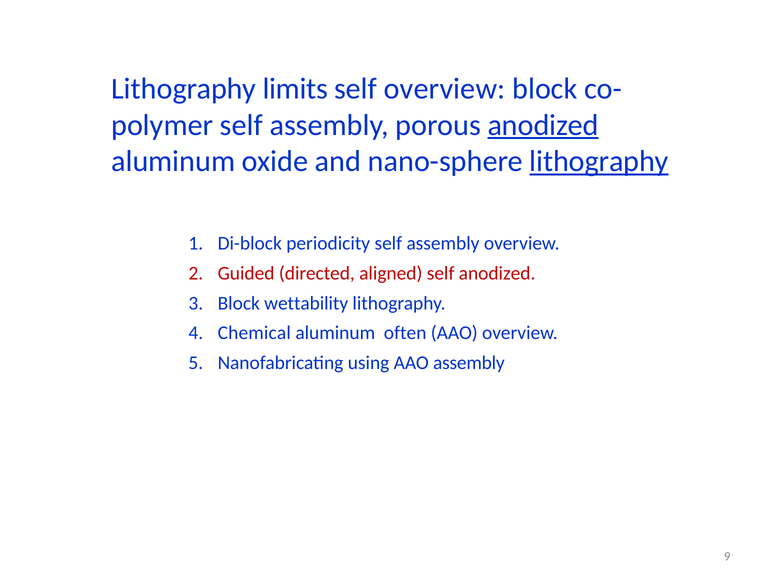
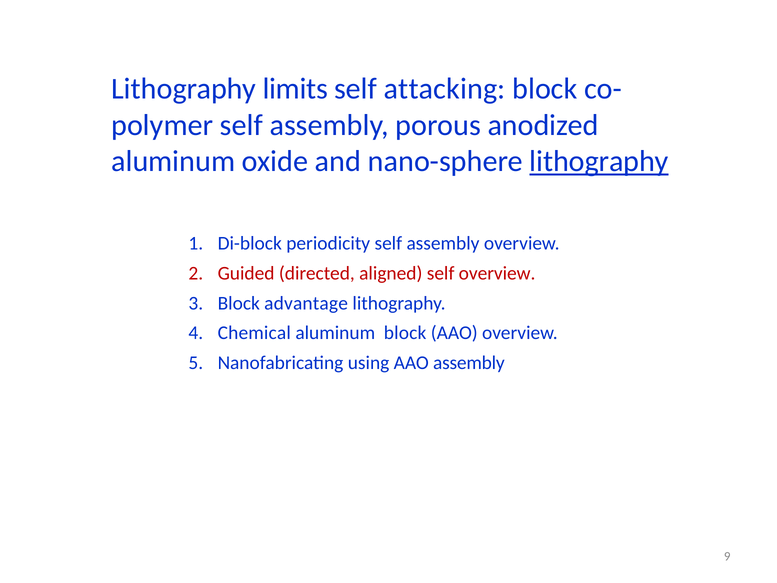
self overview: overview -> attacking
anodized at (543, 125) underline: present -> none
self anodized: anodized -> overview
wettability: wettability -> advantage
aluminum often: often -> block
